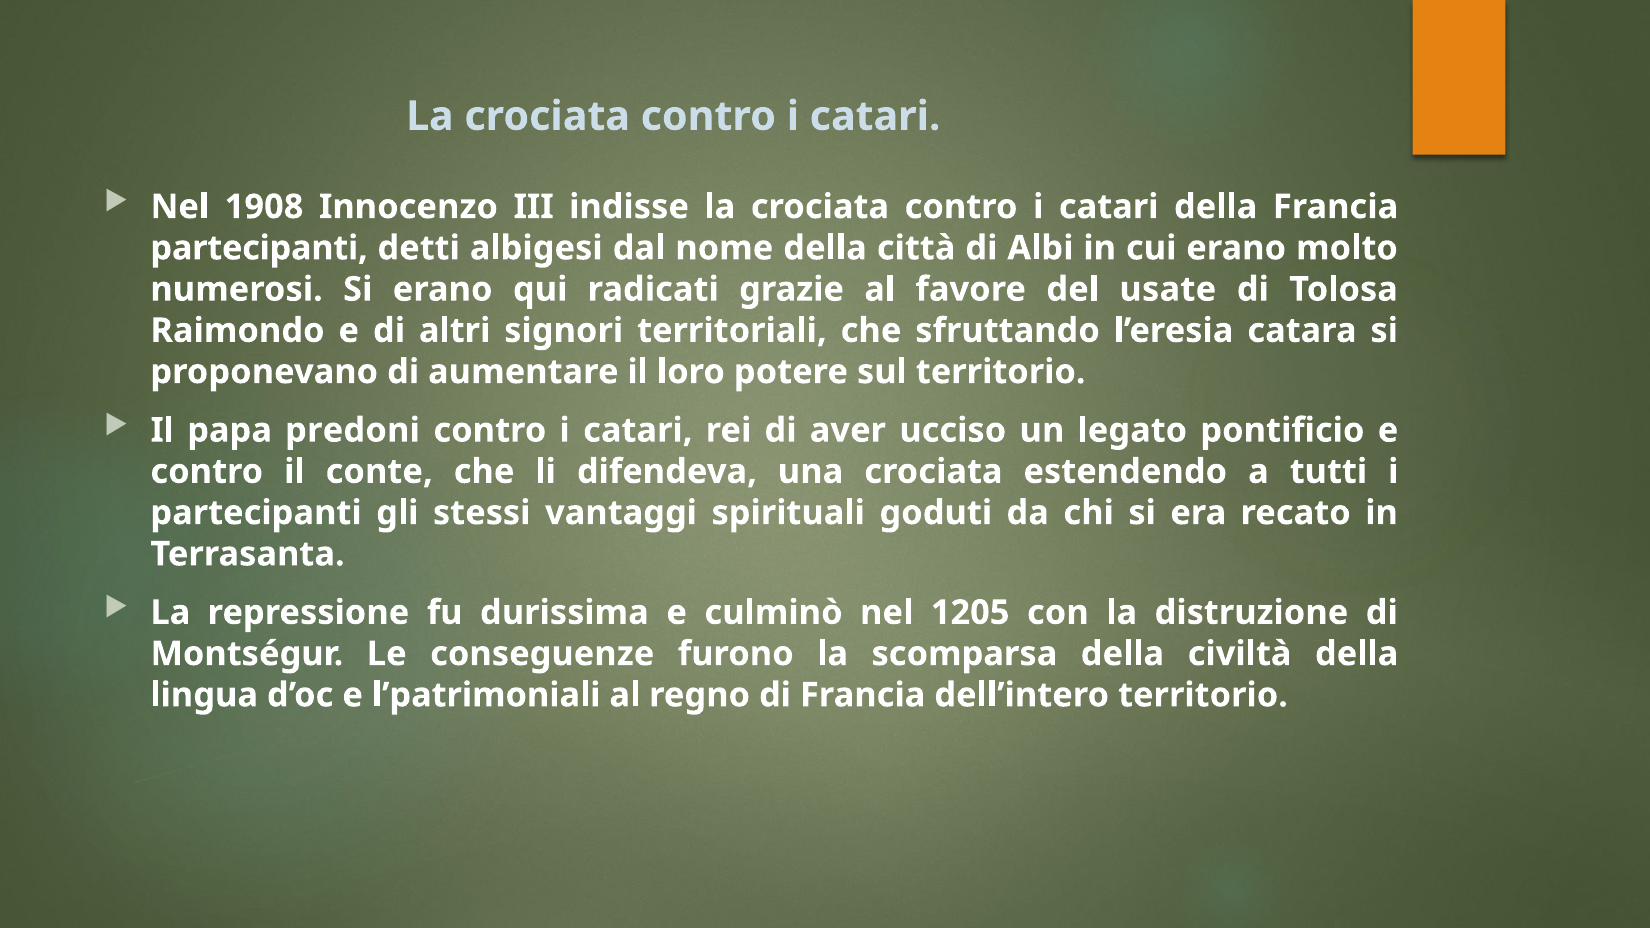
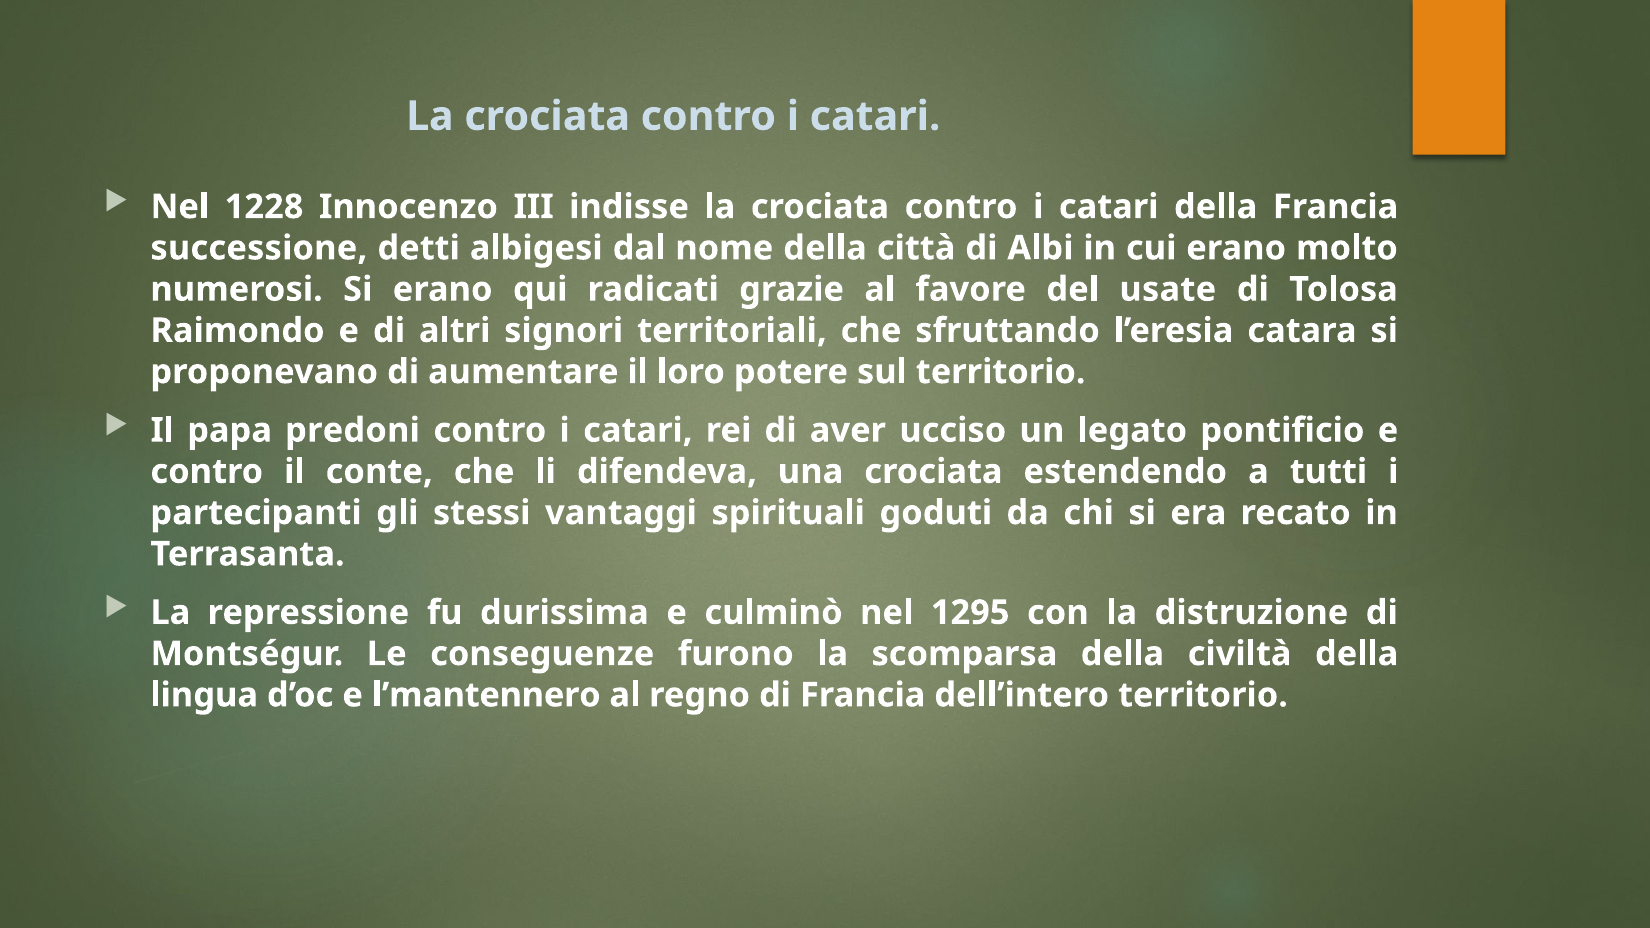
1908: 1908 -> 1228
partecipanti at (259, 248): partecipanti -> successione
1205: 1205 -> 1295
l’patrimoniali: l’patrimoniali -> l’mantennero
